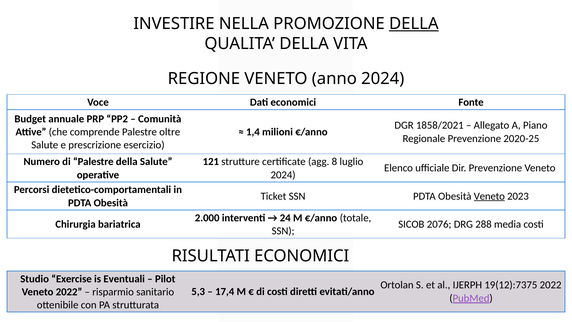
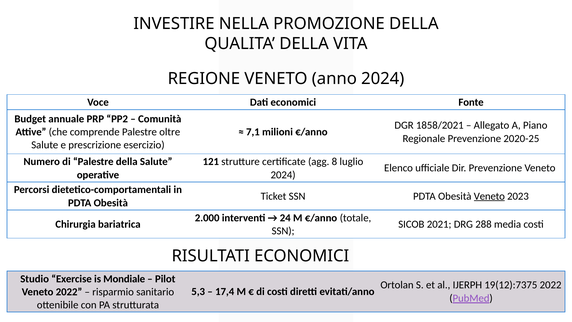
DELLA at (414, 24) underline: present -> none
1,4: 1,4 -> 7,1
2076: 2076 -> 2021
Eventuali: Eventuali -> Mondiale
